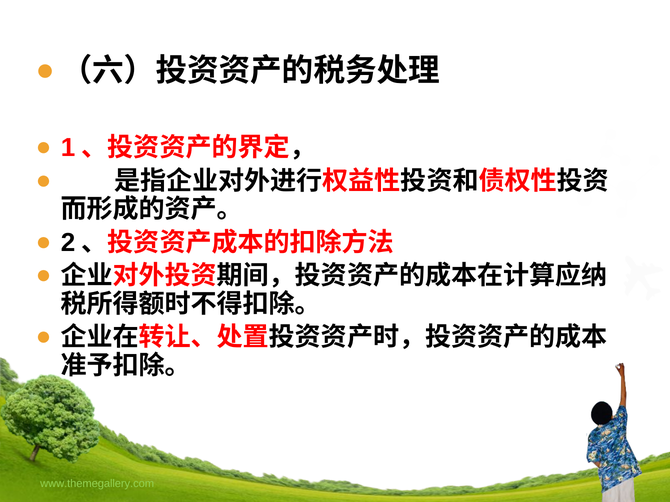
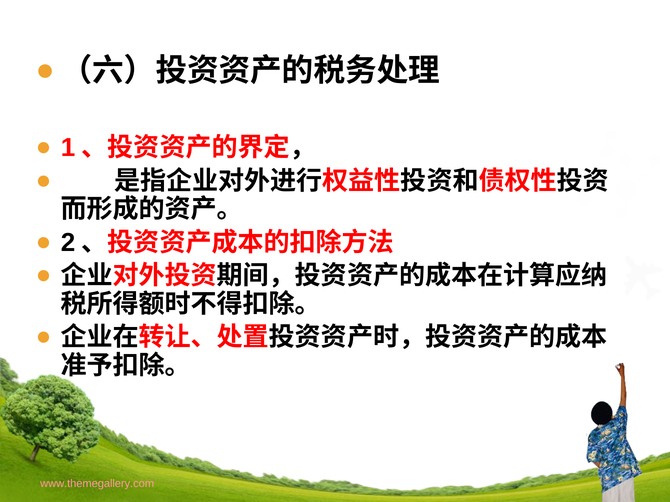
www.themegallery.com colour: light green -> pink
